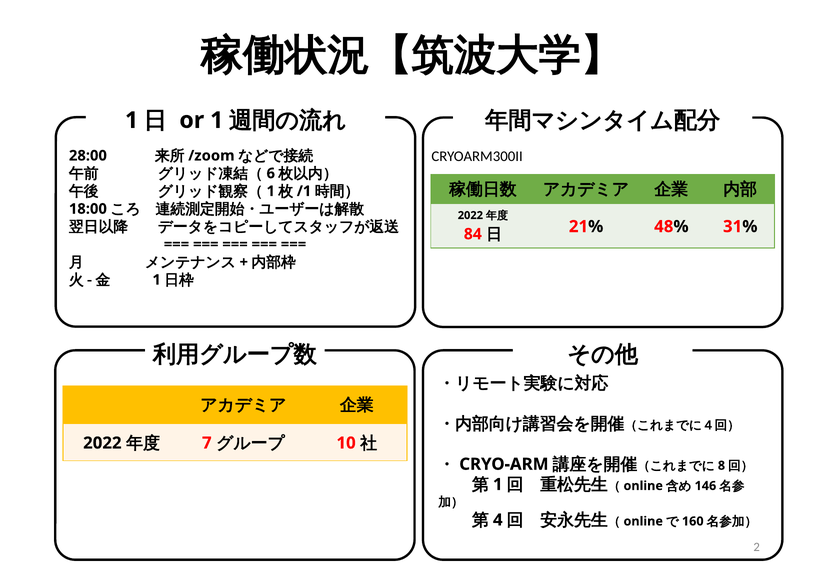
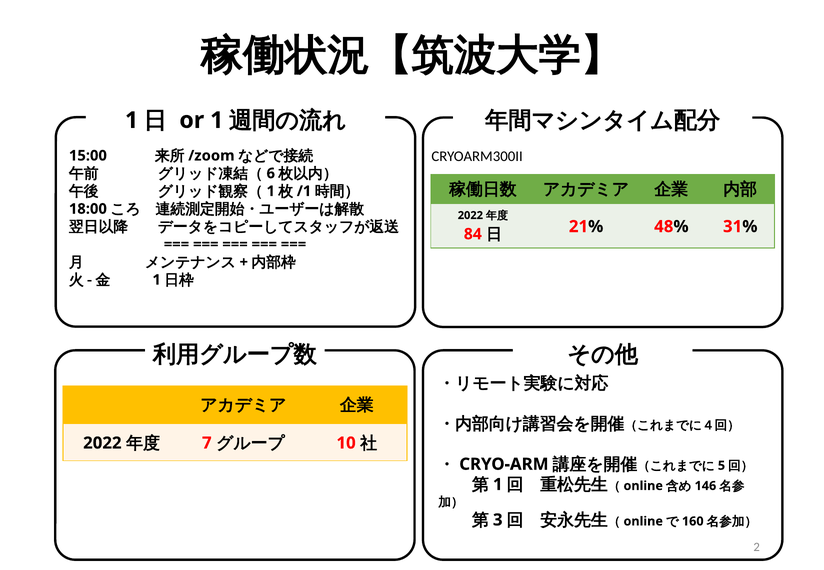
28:00: 28:00 -> 15:00
8: 8 -> 5
4: 4 -> 3
